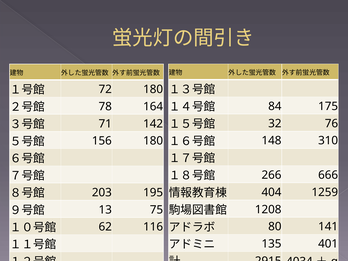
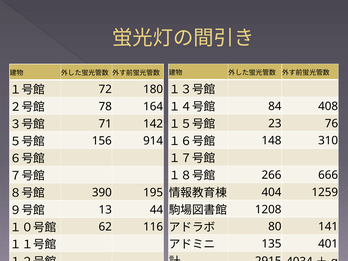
175: 175 -> 408
32: 32 -> 23
156 180: 180 -> 914
203: 203 -> 390
75: 75 -> 44
